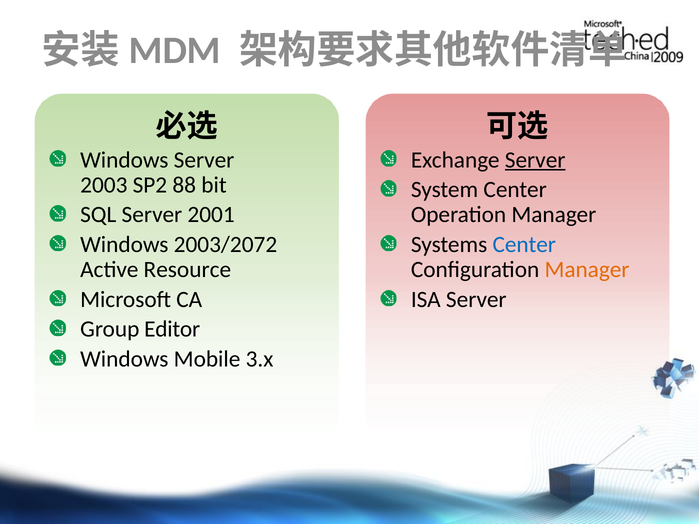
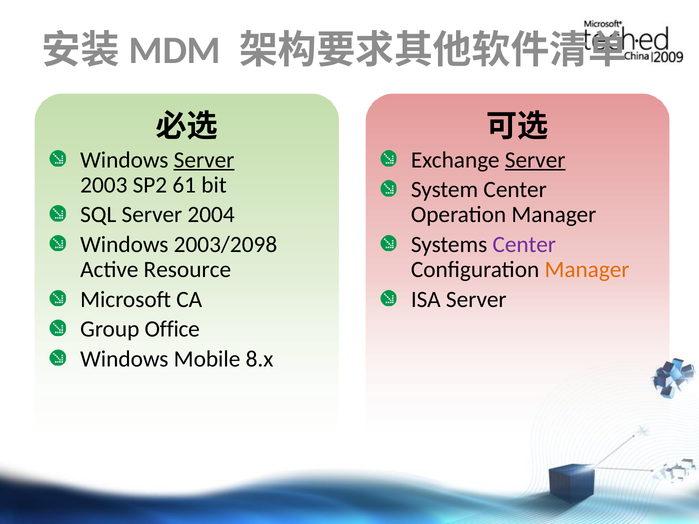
Server at (204, 160) underline: none -> present
88: 88 -> 61
2001: 2001 -> 2004
2003/2072: 2003/2072 -> 2003/2098
Center at (524, 245) colour: blue -> purple
Editor: Editor -> Office
3.x: 3.x -> 8.x
